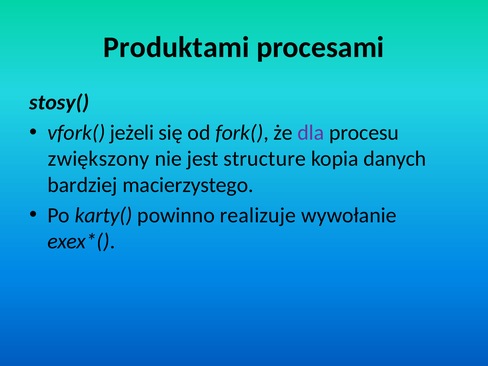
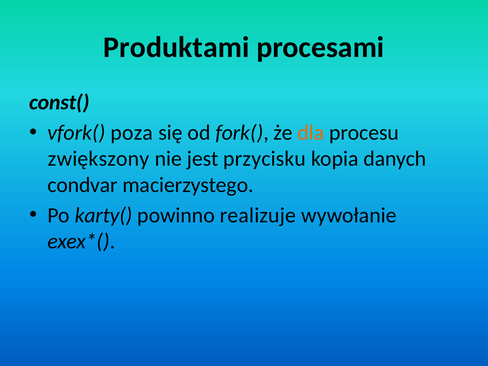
stosy(: stosy( -> const(
jeżeli: jeżeli -> poza
dla colour: purple -> orange
structure: structure -> przycisku
bardziej: bardziej -> condvar
